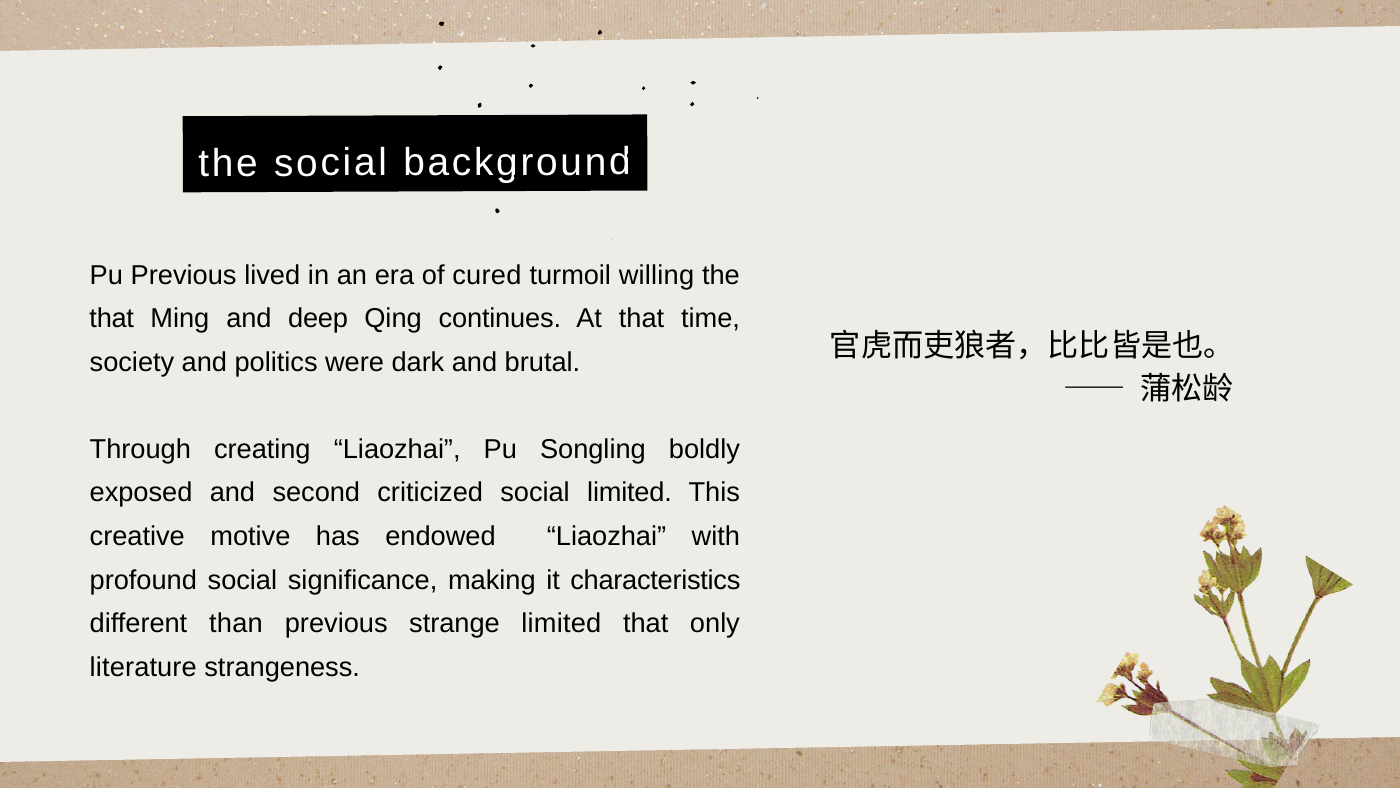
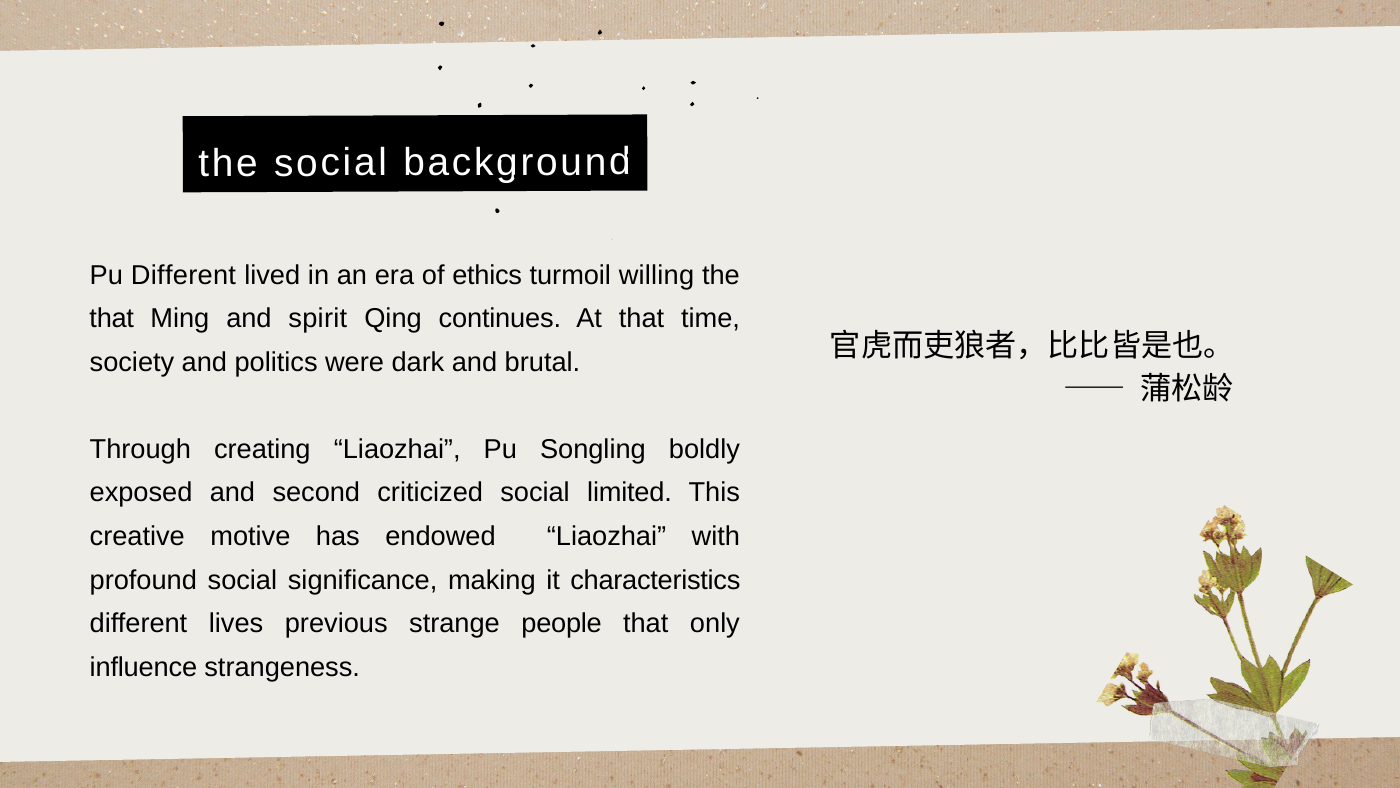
Pu Previous: Previous -> Different
cured: cured -> ethics
deep: deep -> spirit
than: than -> lives
strange limited: limited -> people
literature: literature -> influence
